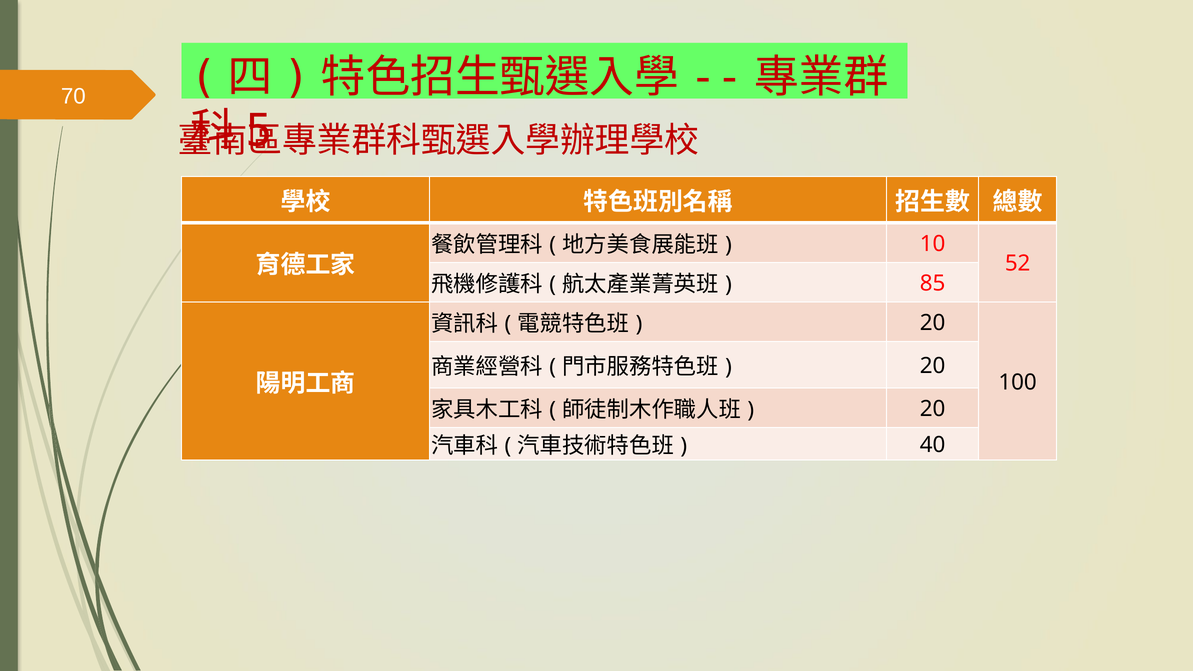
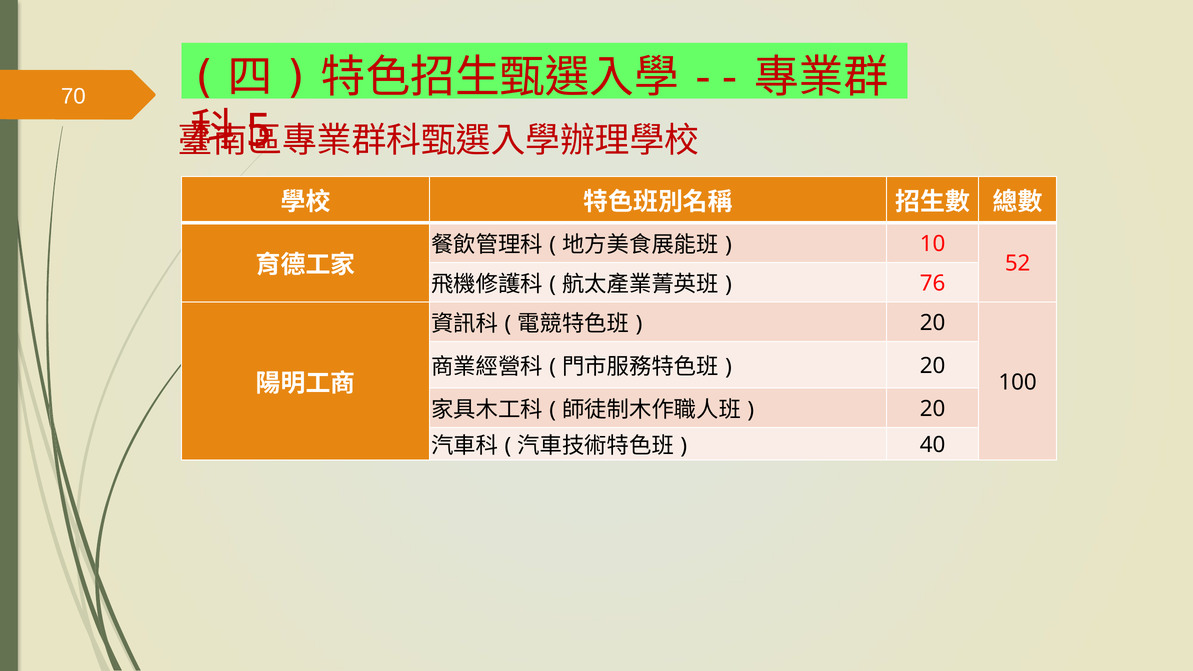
85: 85 -> 76
